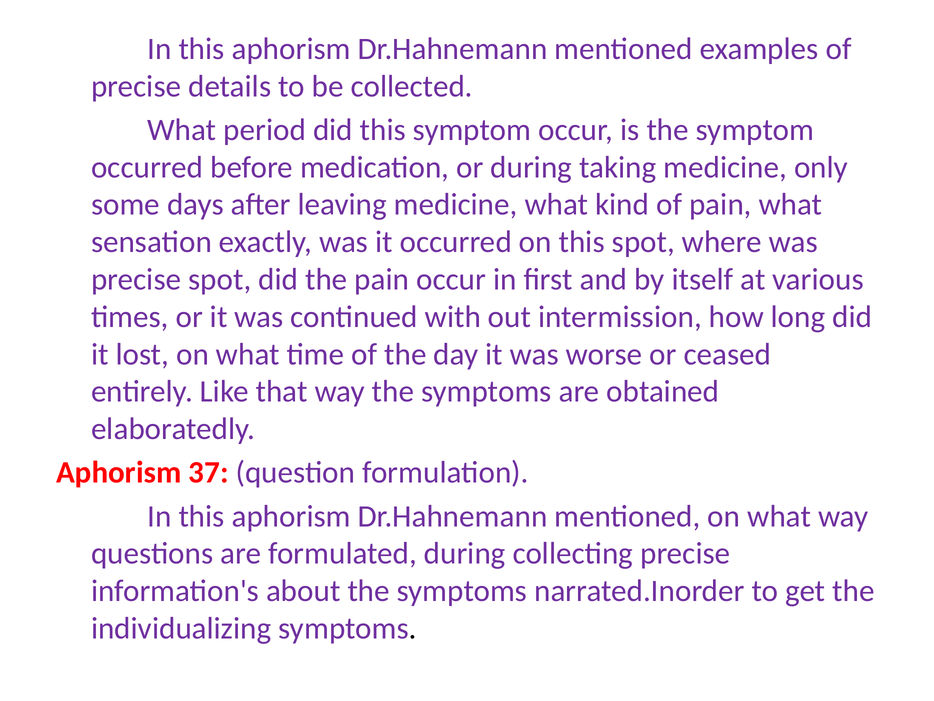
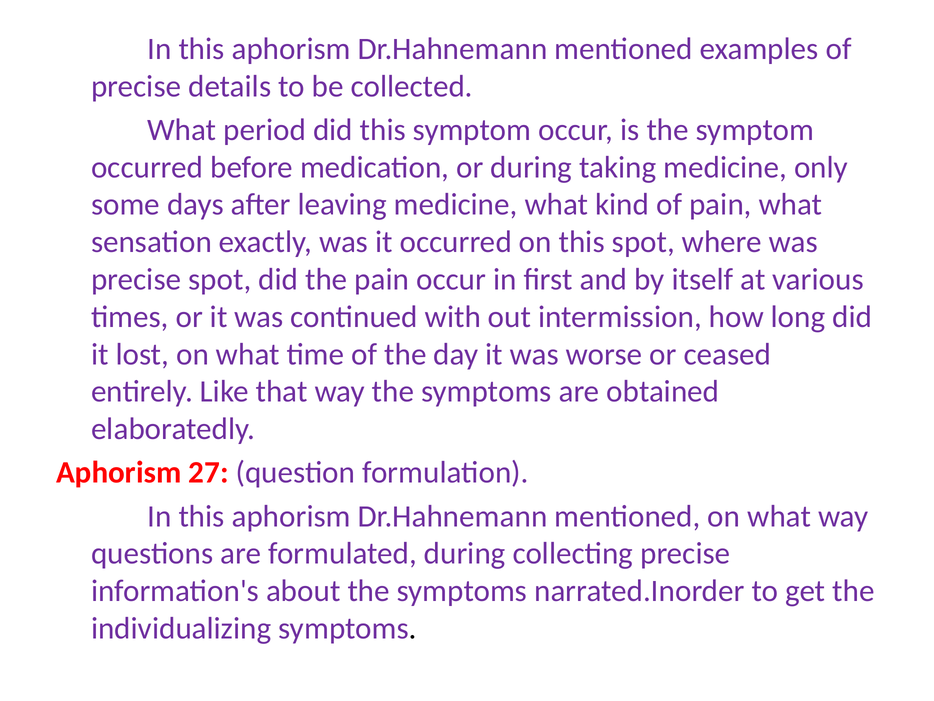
37: 37 -> 27
